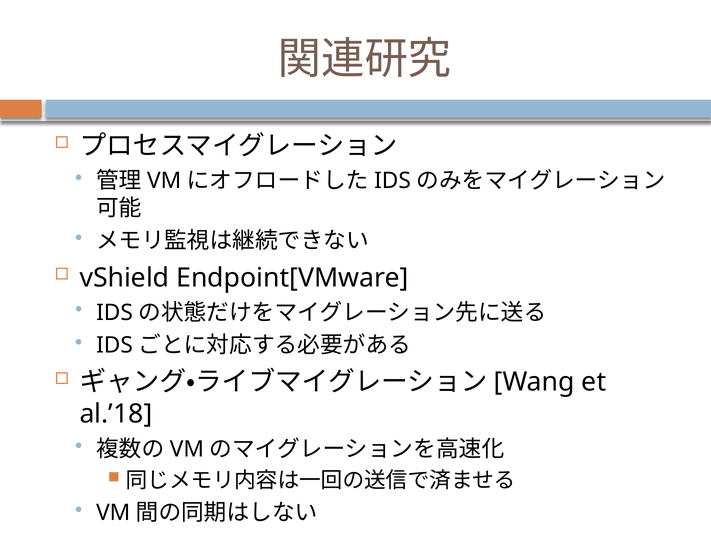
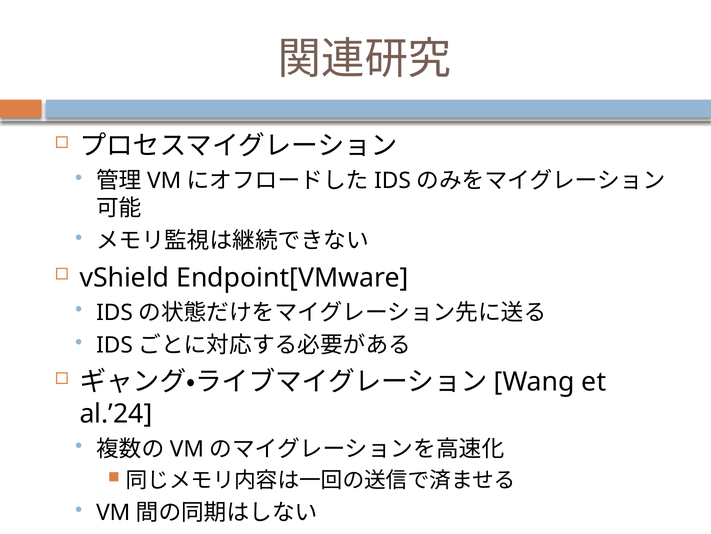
al.’18: al.’18 -> al.’24
